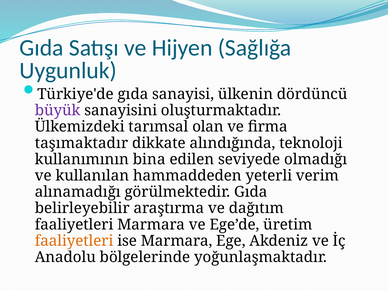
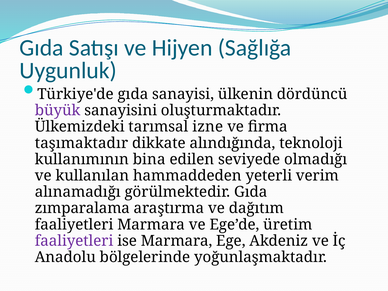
olan: olan -> izne
belirleyebilir: belirleyebilir -> zımparalama
faaliyetleri at (74, 241) colour: orange -> purple
